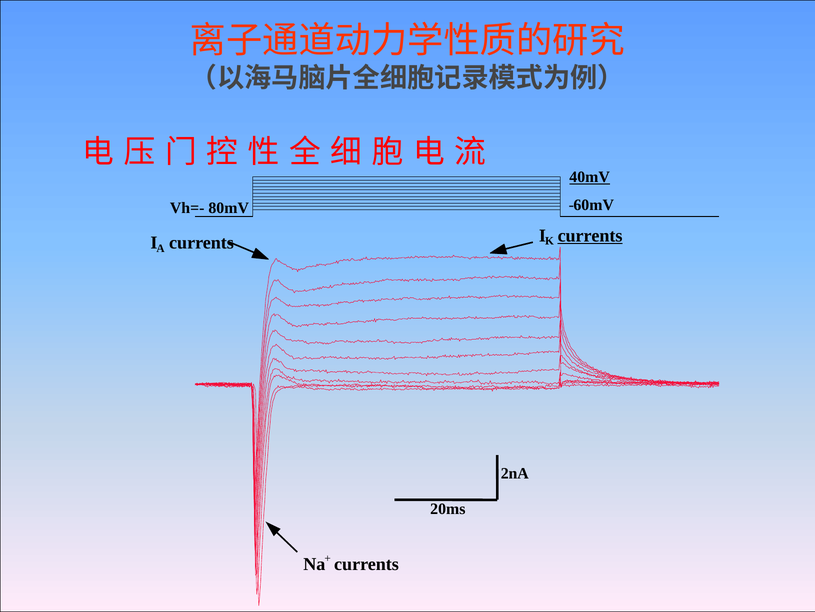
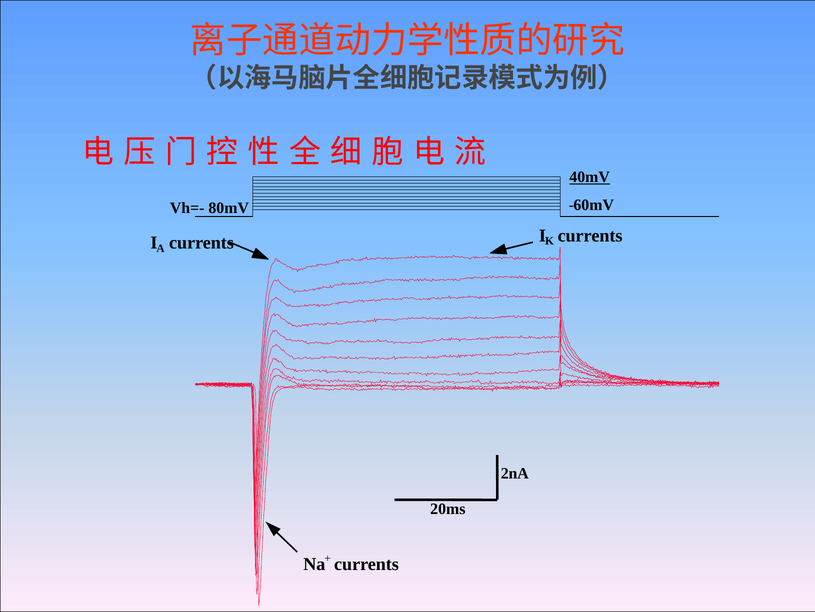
currents at (590, 235) underline: present -> none
